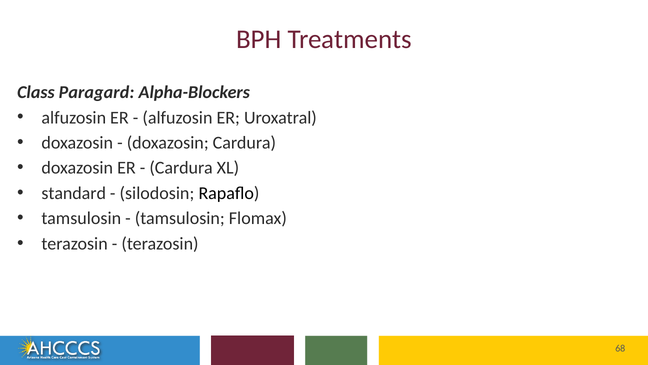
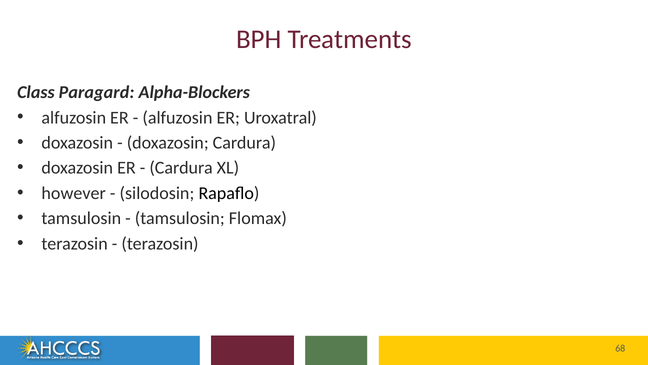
standard: standard -> however
